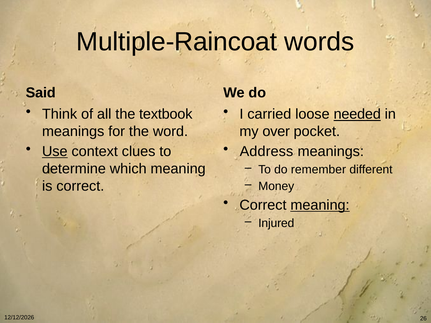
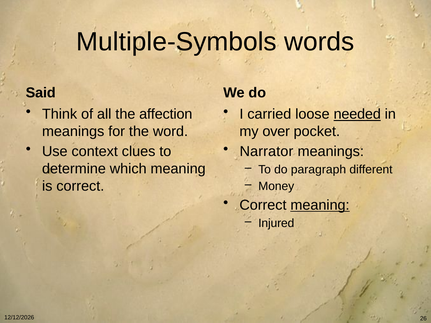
Multiple-Raincoat: Multiple-Raincoat -> Multiple-Symbols
textbook: textbook -> affection
Use underline: present -> none
Address: Address -> Narrator
remember: remember -> paragraph
